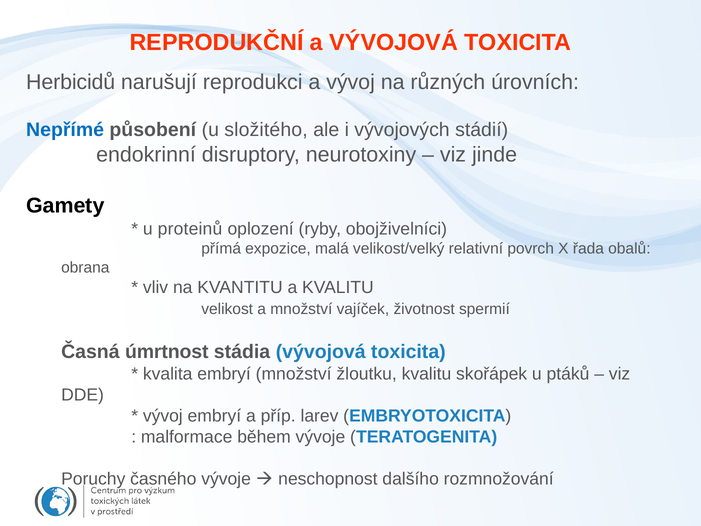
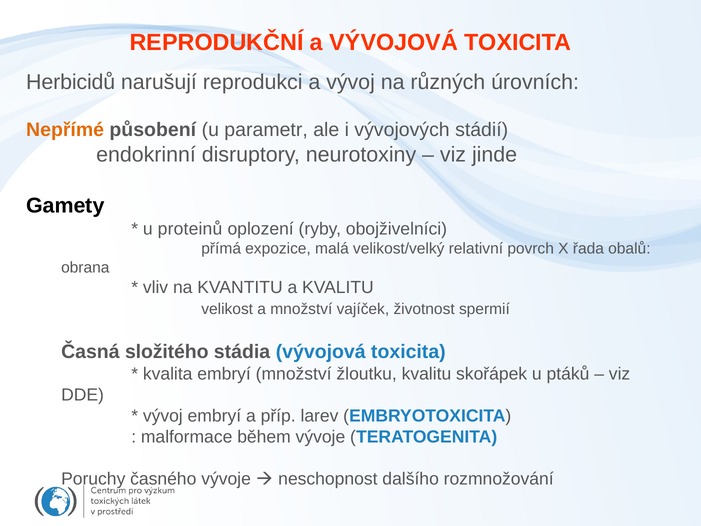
Nepřímé colour: blue -> orange
složitého: složitého -> parametr
úmrtnost: úmrtnost -> složitého
